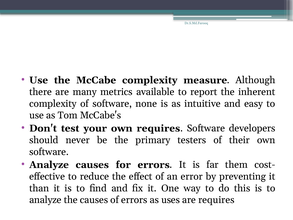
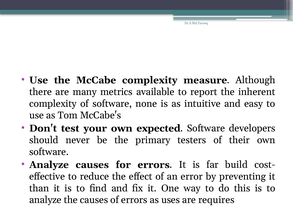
own requires: requires -> expected
them: them -> build
